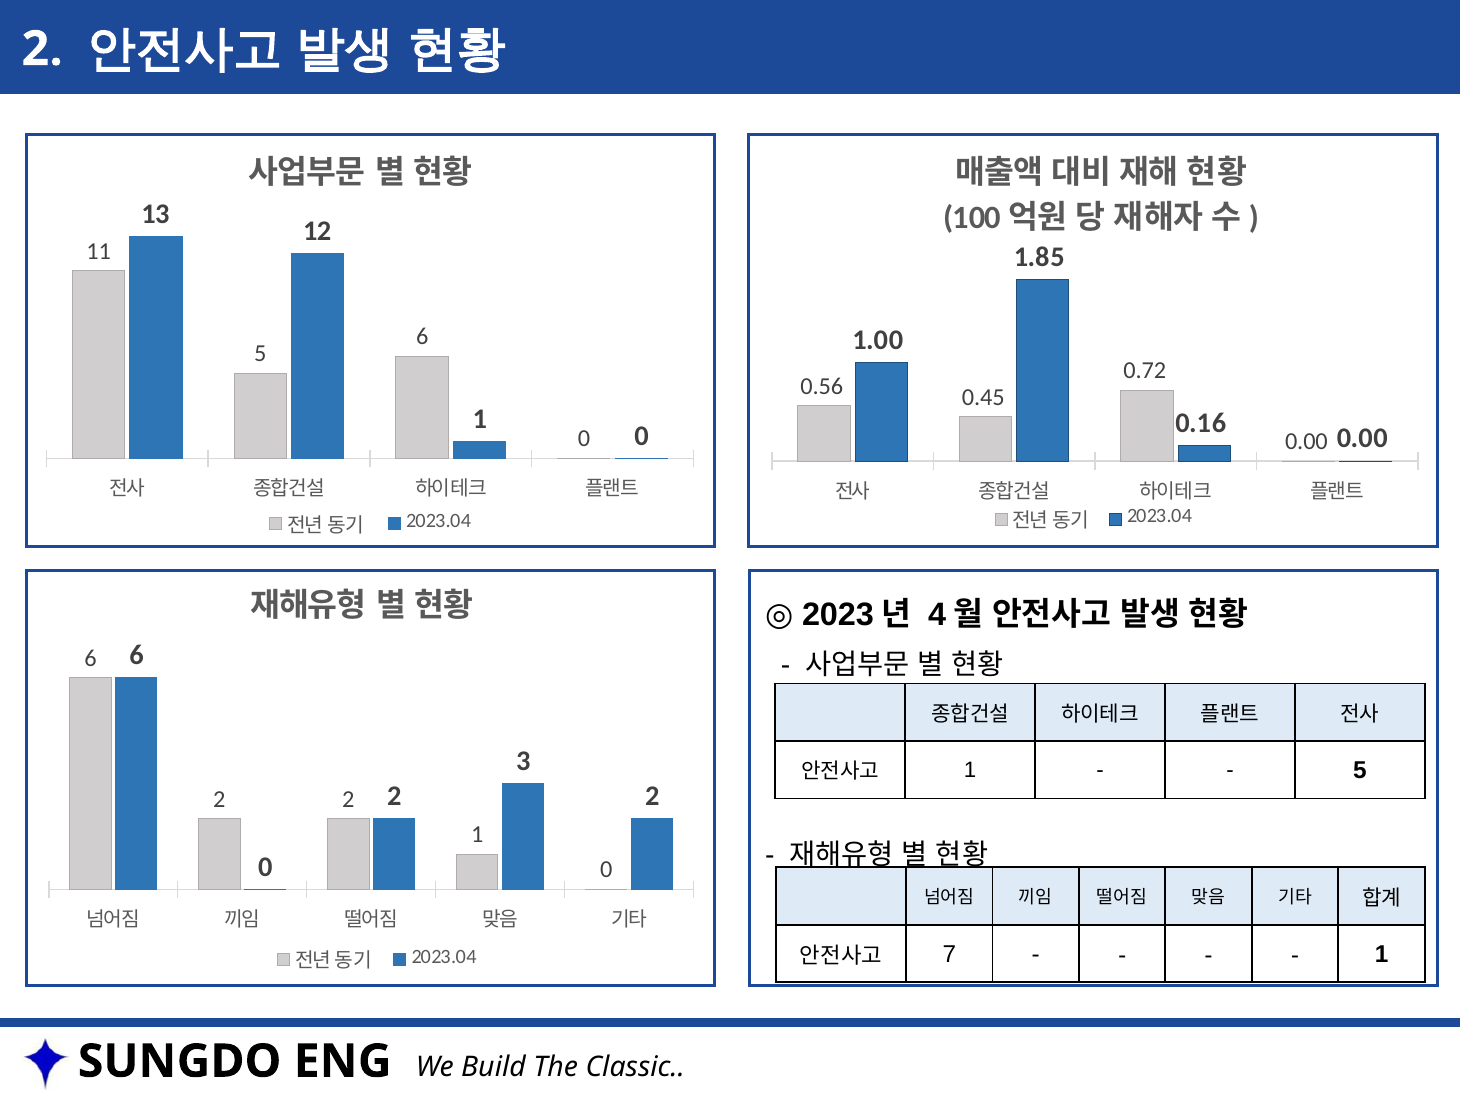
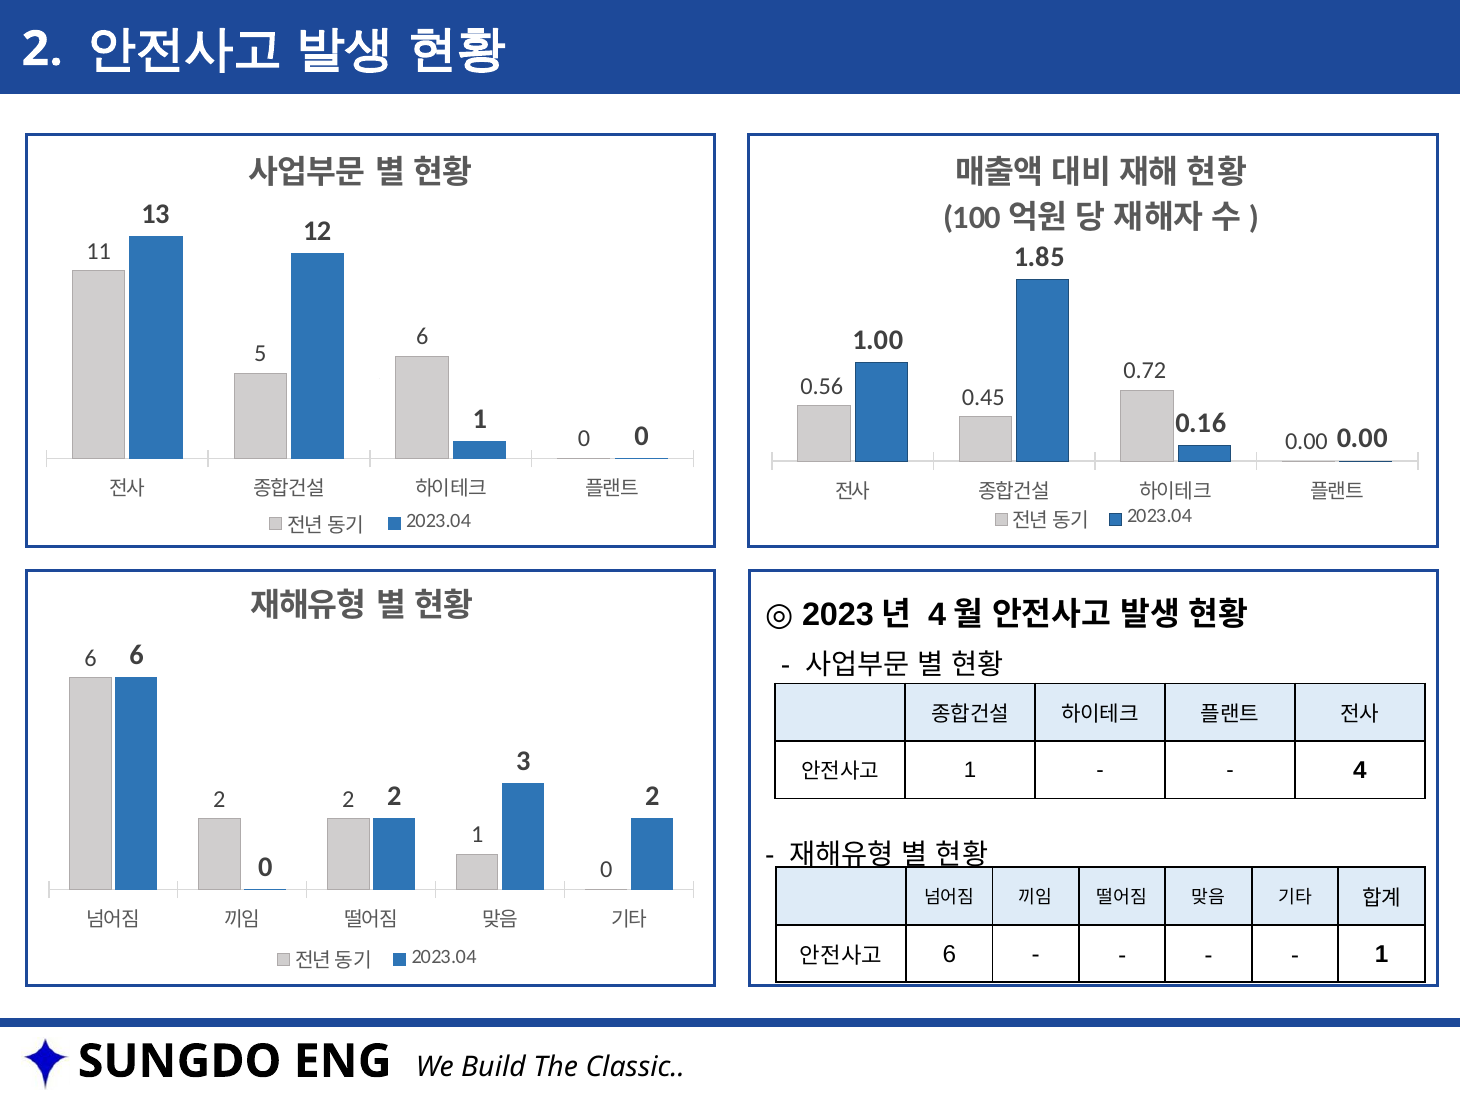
5 at (1360, 770): 5 -> 4
7 at (949, 954): 7 -> 6
